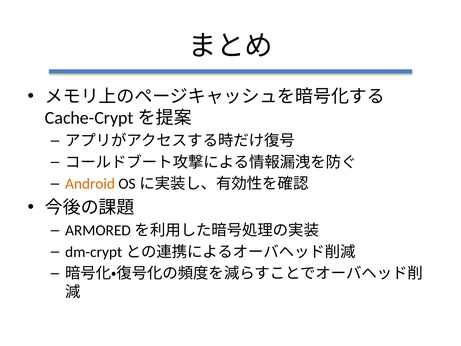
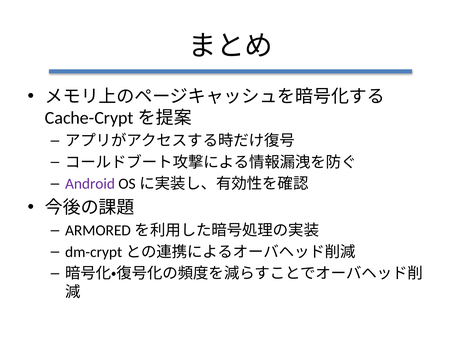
Android colour: orange -> purple
